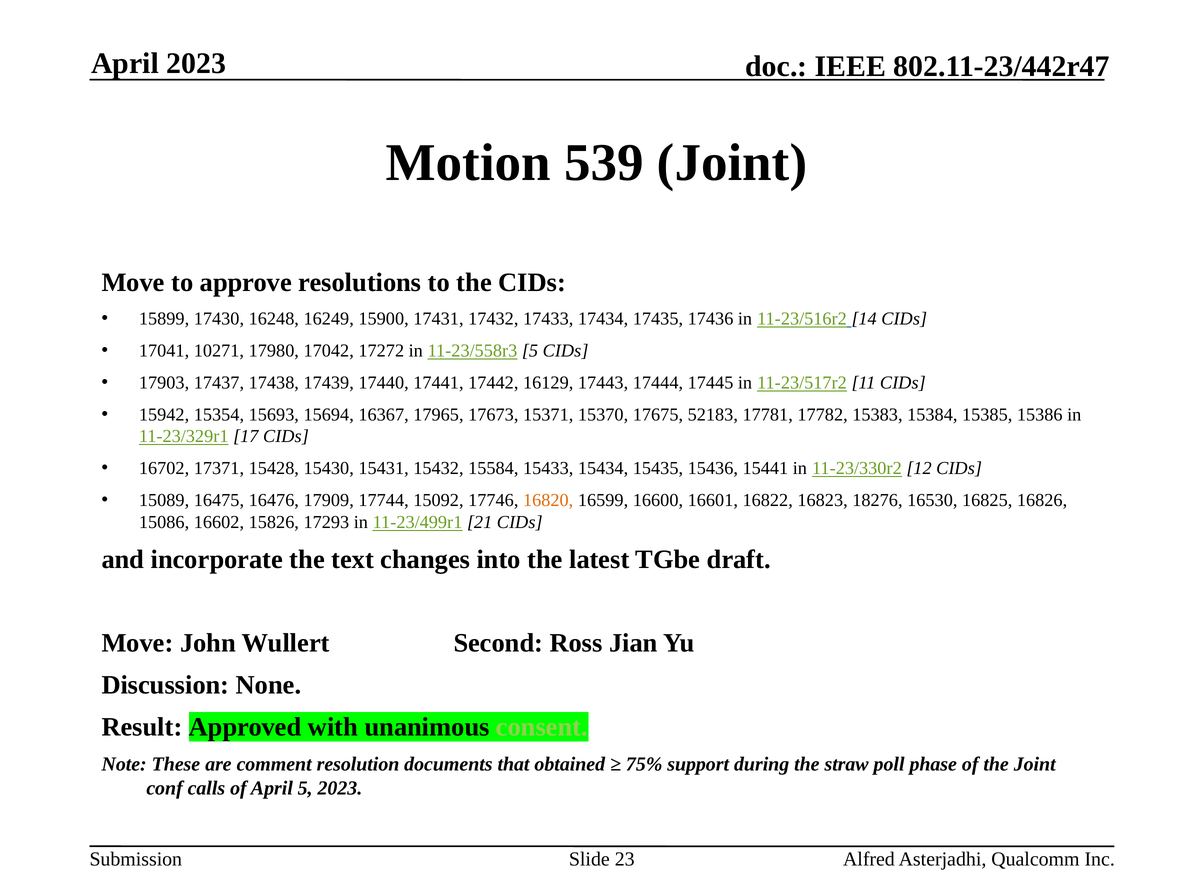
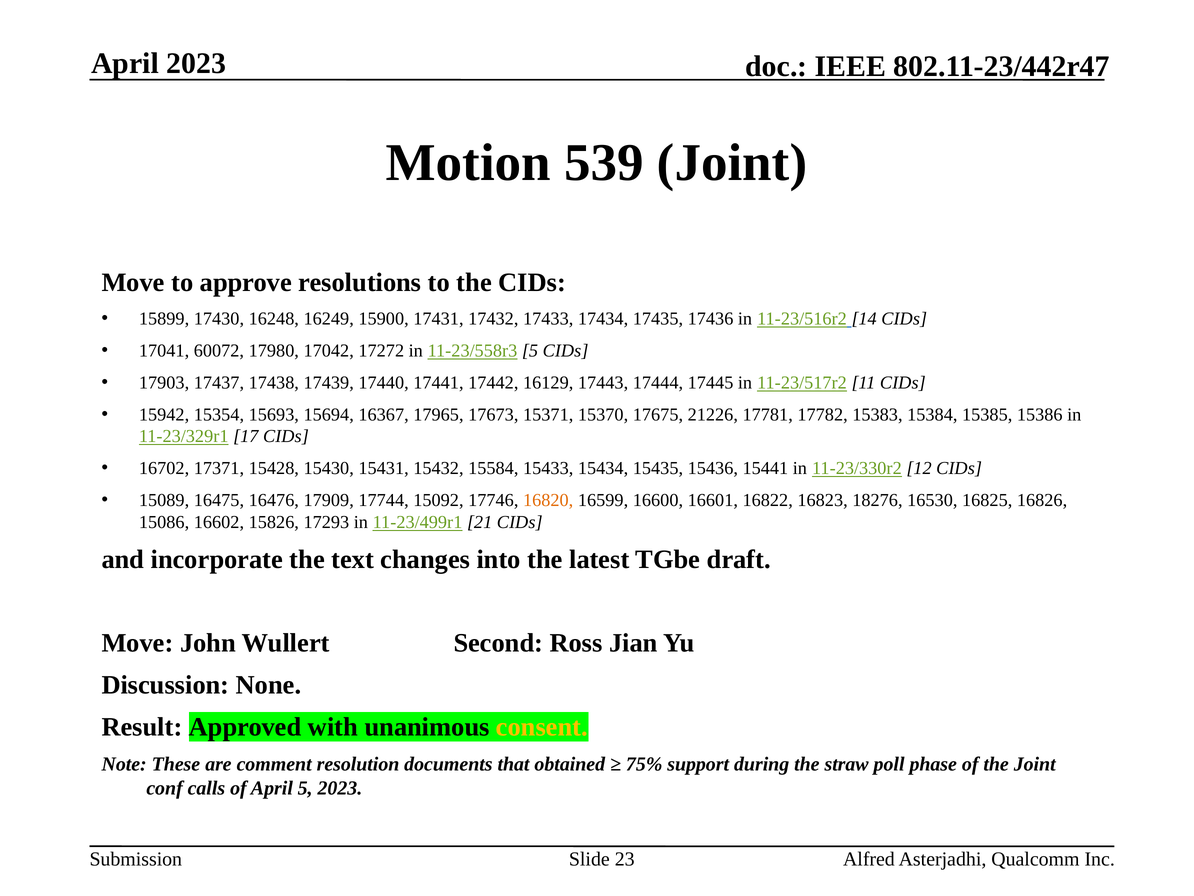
10271: 10271 -> 60072
52183: 52183 -> 21226
consent colour: light green -> yellow
